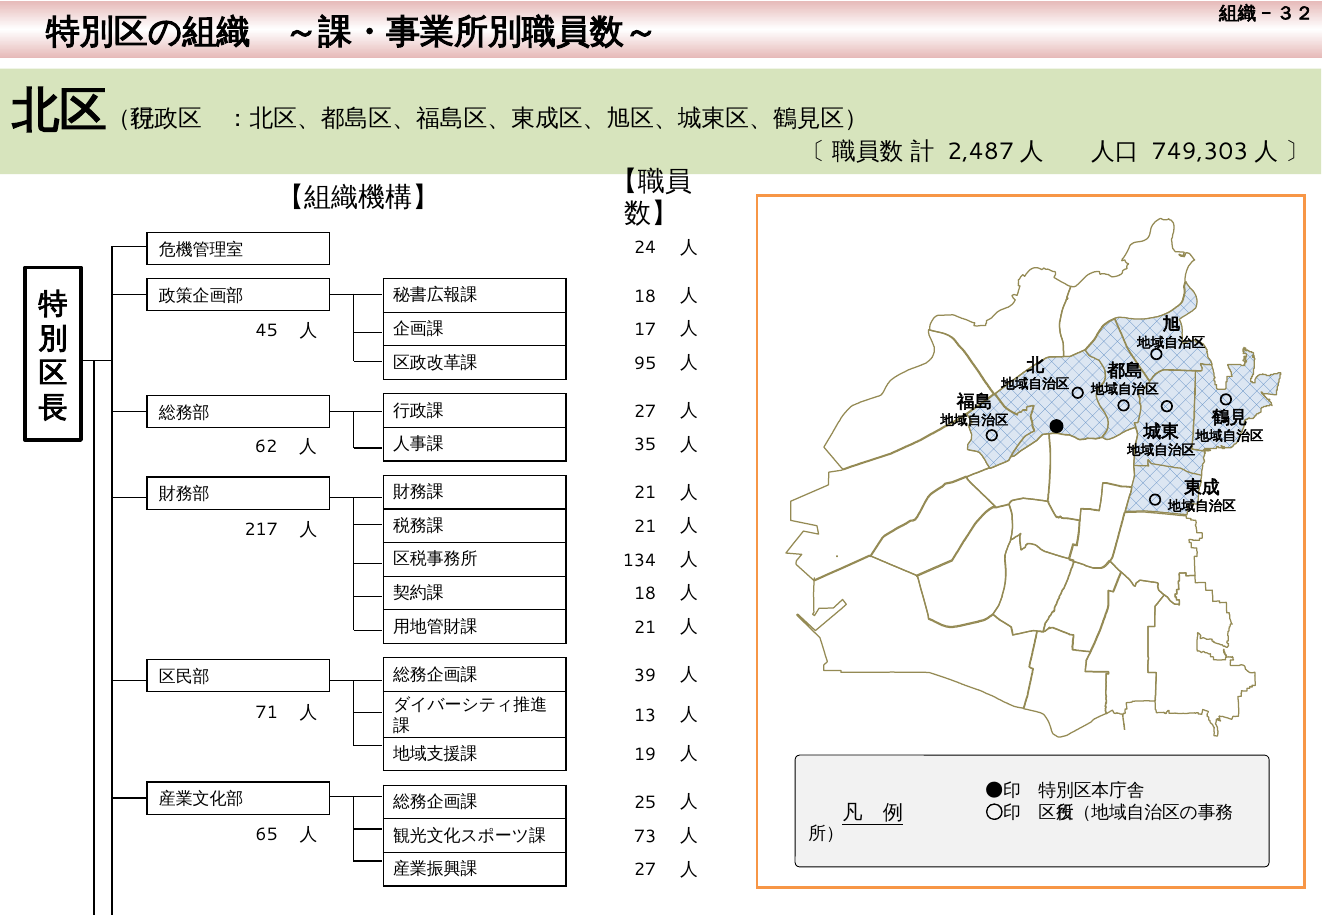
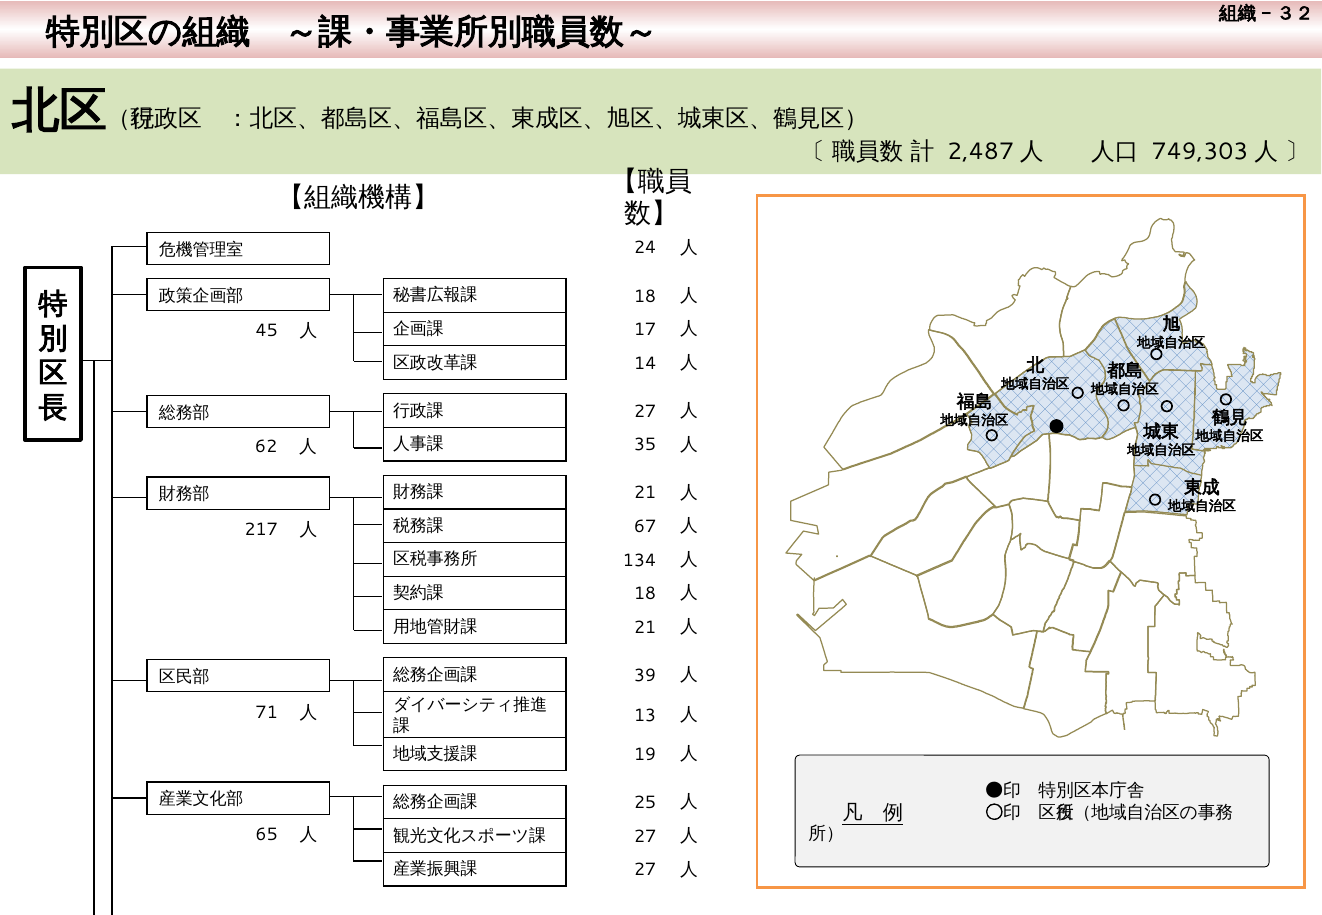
95: 95 -> 14
21 at (645, 527): 21 -> 67
73 at (645, 837): 73 -> 27
